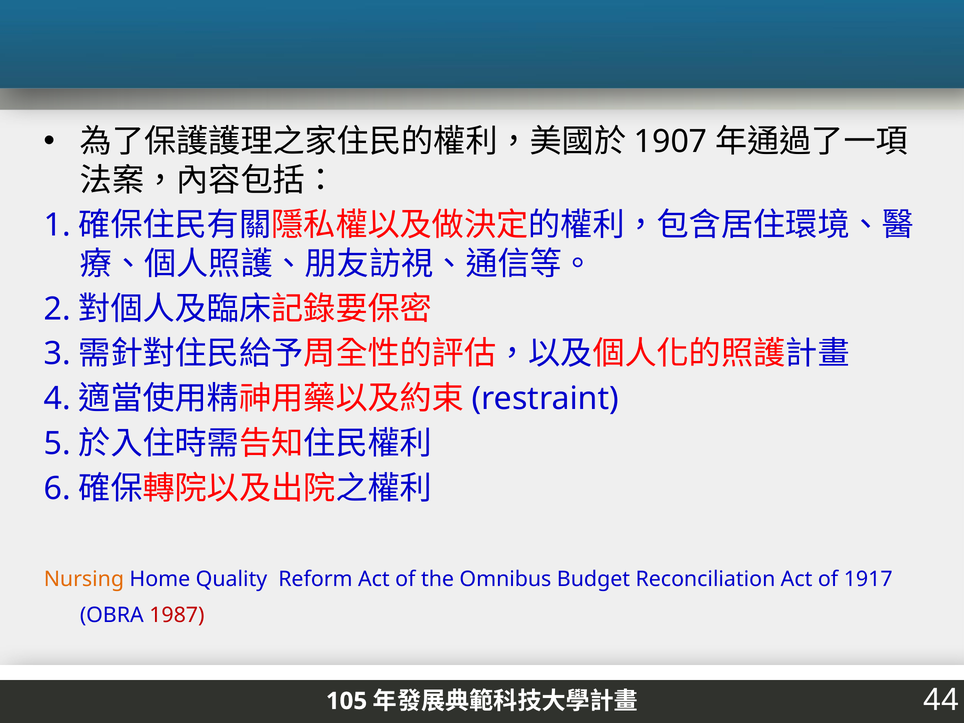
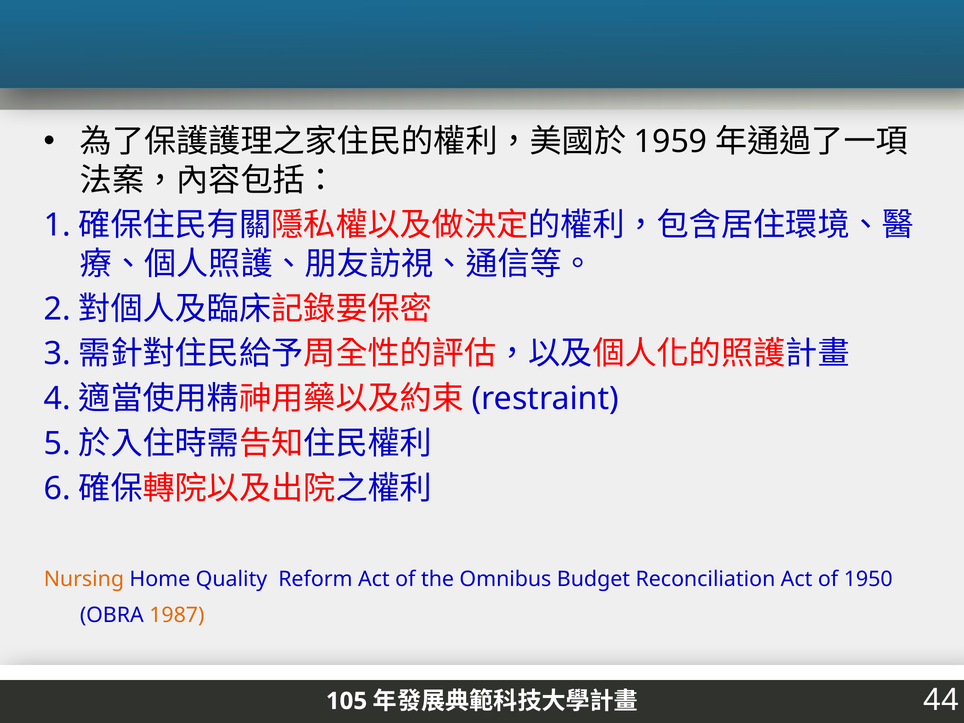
1907: 1907 -> 1959
1917: 1917 -> 1950
1987 colour: red -> orange
